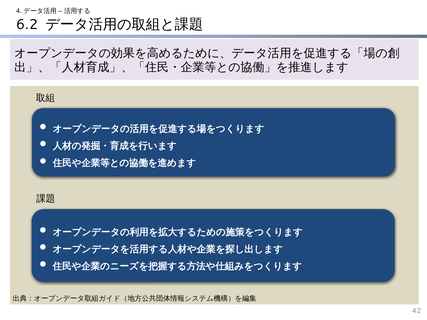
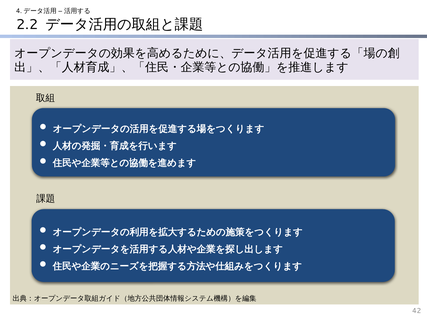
6.2: 6.2 -> 2.2
